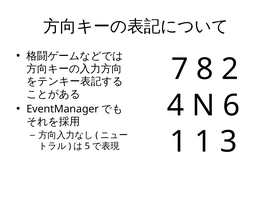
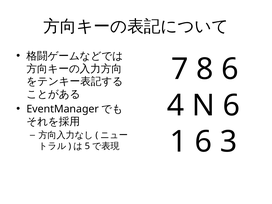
8 2: 2 -> 6
1 1: 1 -> 6
